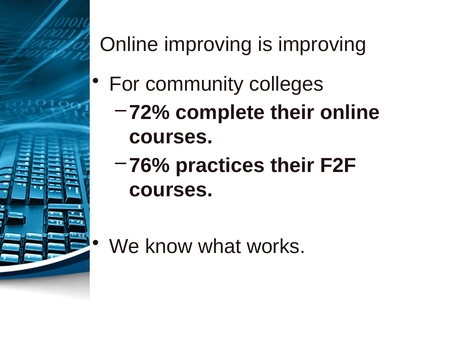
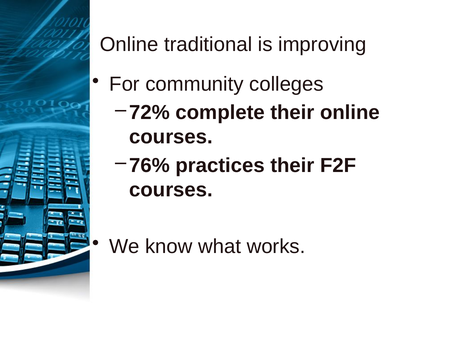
Online improving: improving -> traditional
